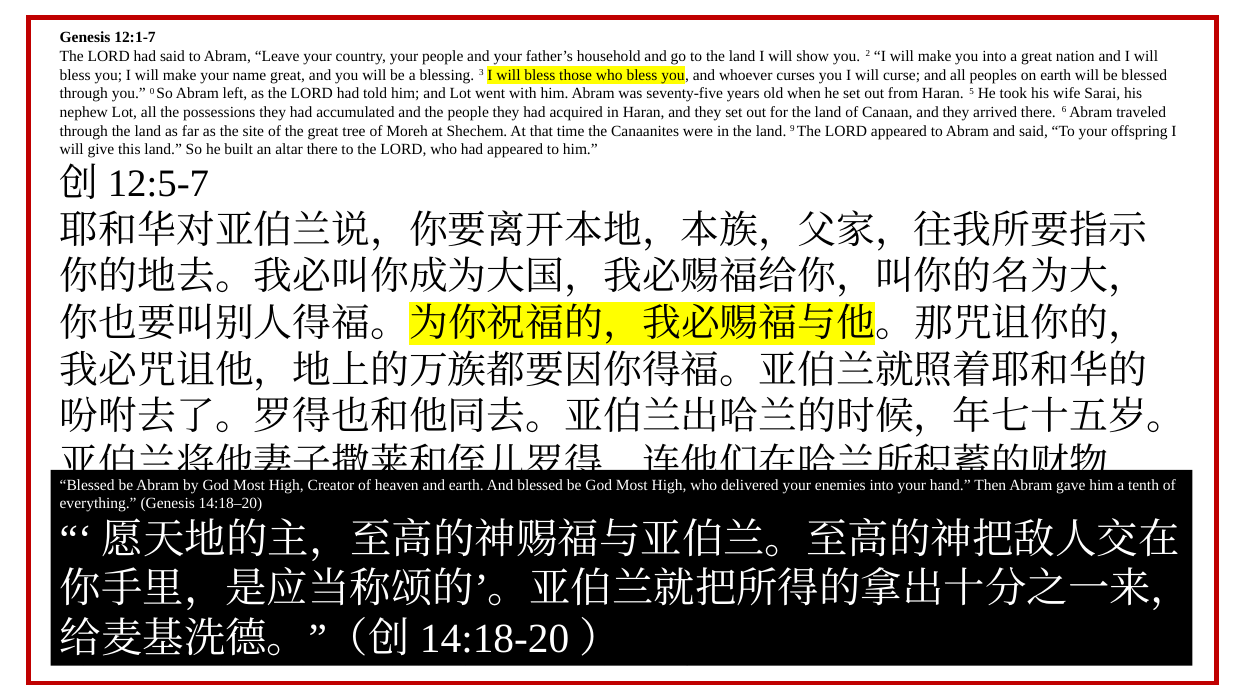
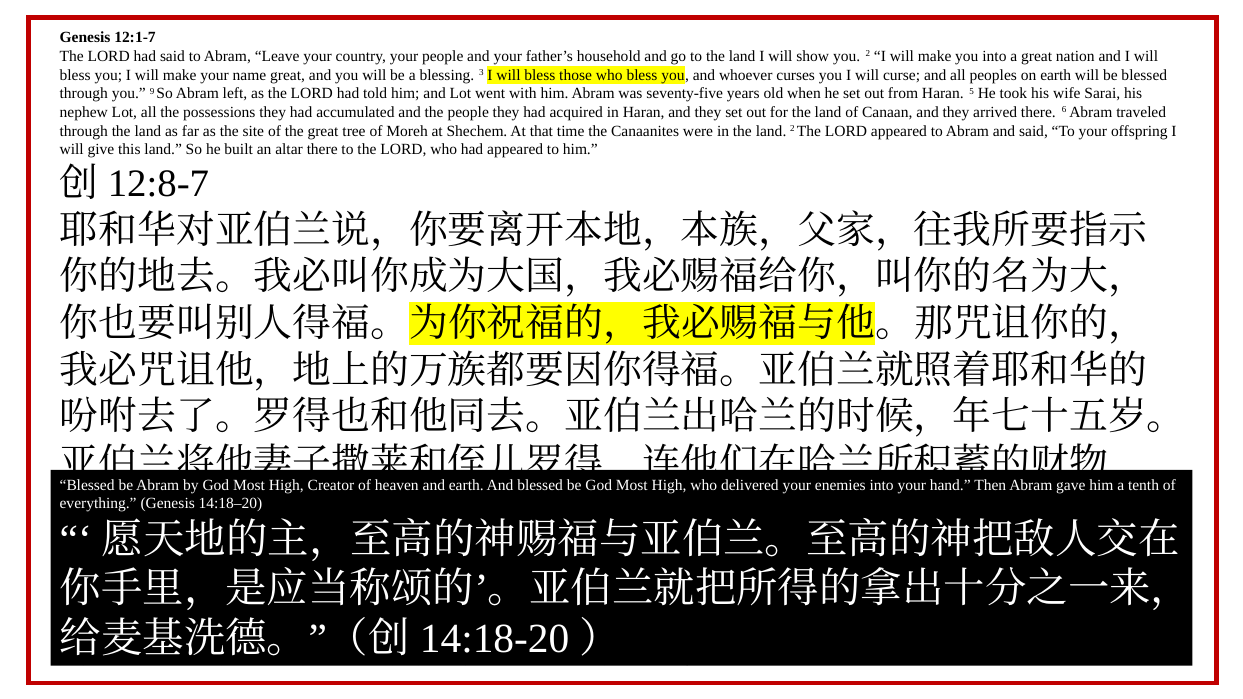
0: 0 -> 9
land 9: 9 -> 2
12:5-7: 12:5-7 -> 12:8-7
